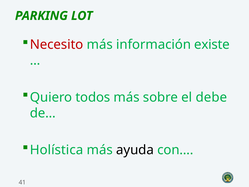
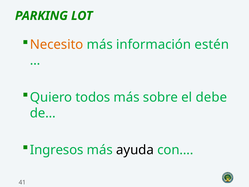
Necesito colour: red -> orange
existe: existe -> estén
Holística: Holística -> Ingresos
